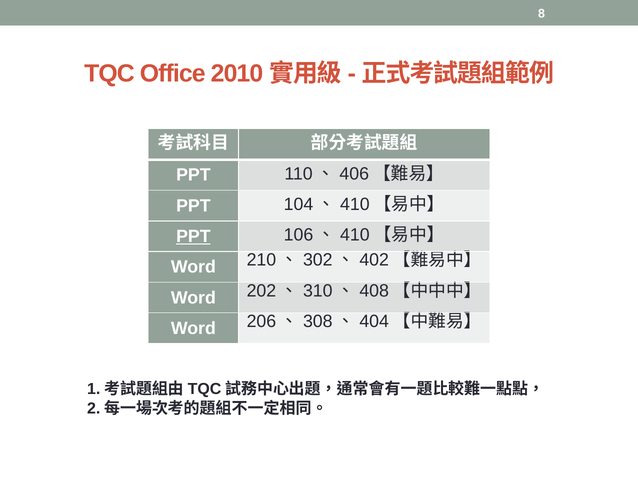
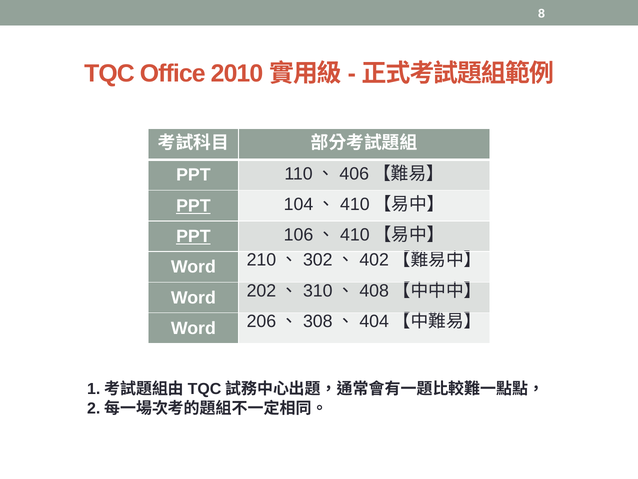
PPT at (193, 206) underline: none -> present
